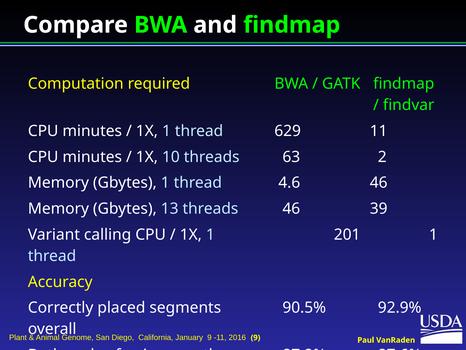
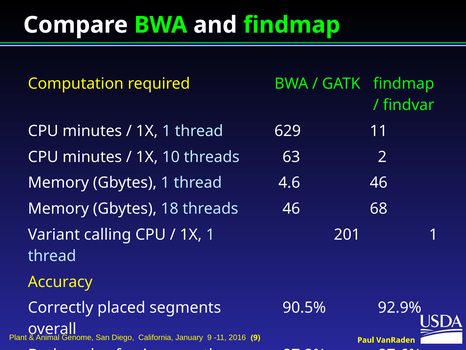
13: 13 -> 18
39: 39 -> 68
